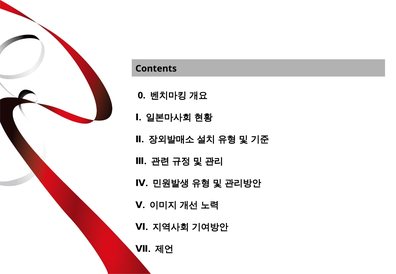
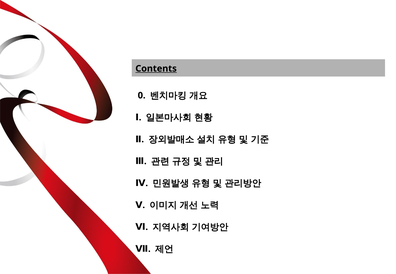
Contents underline: none -> present
